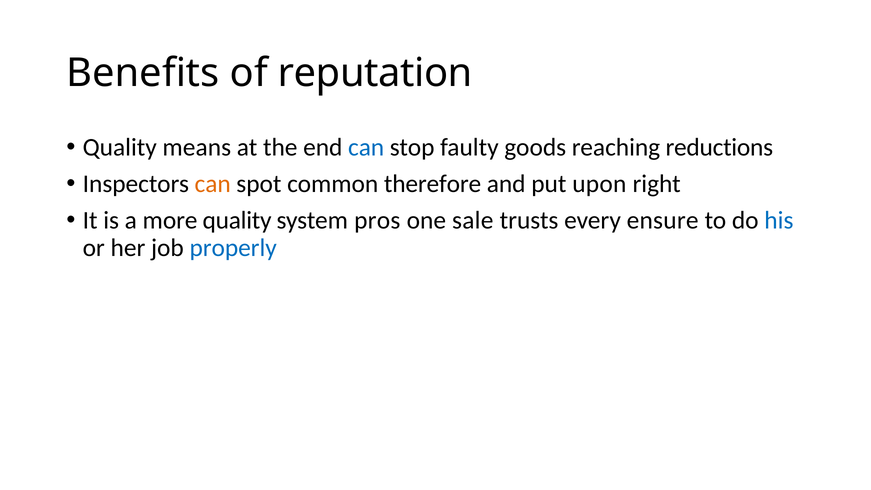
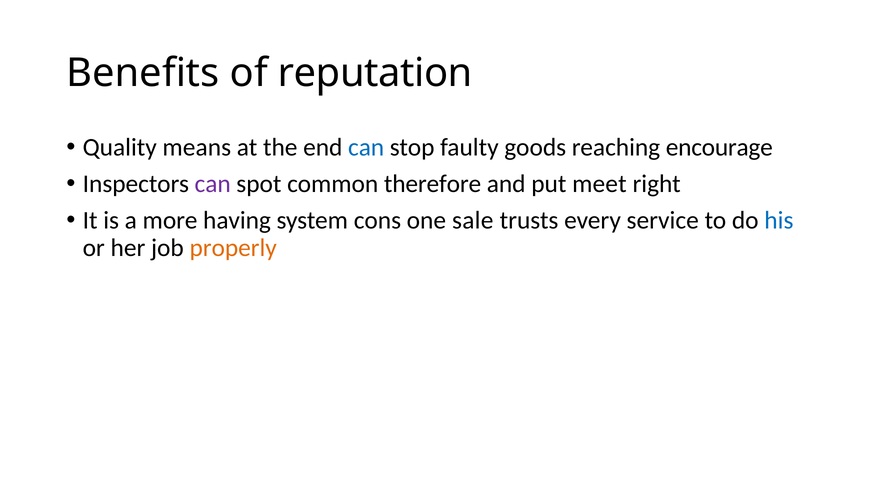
reductions: reductions -> encourage
can at (213, 184) colour: orange -> purple
upon: upon -> meet
more quality: quality -> having
pros: pros -> cons
ensure: ensure -> service
properly colour: blue -> orange
